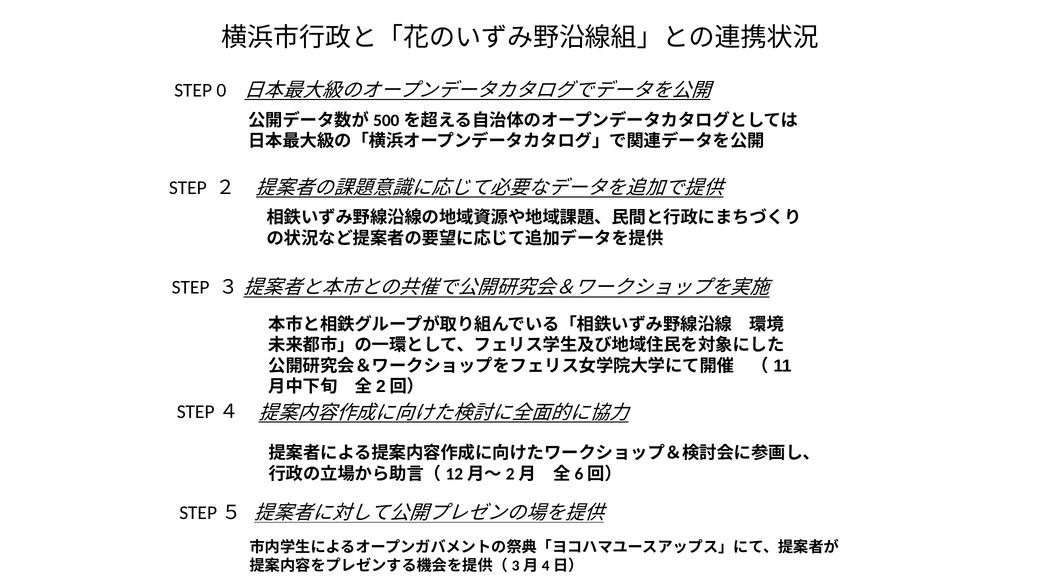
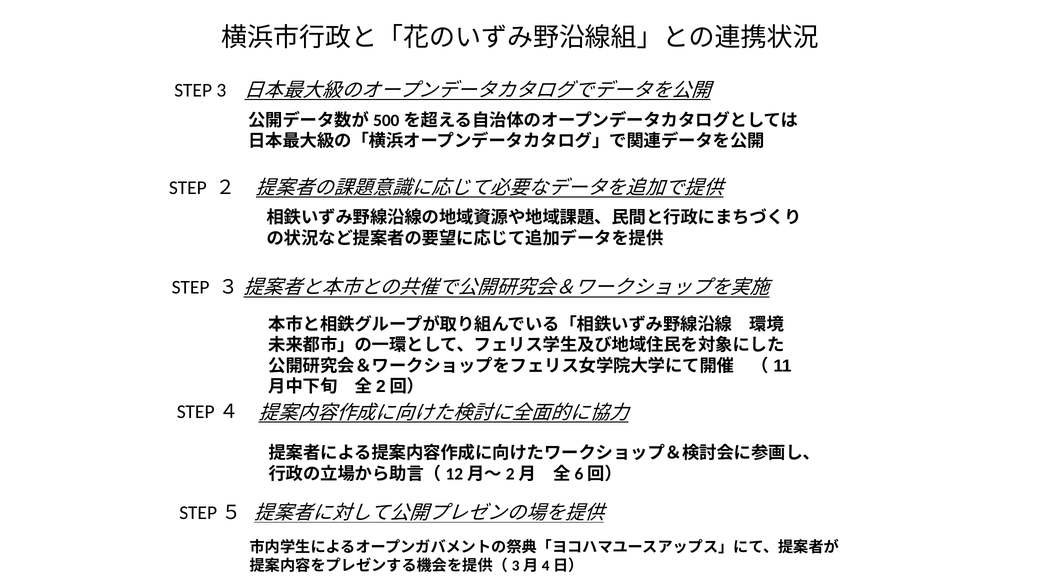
0: 0 -> 3
